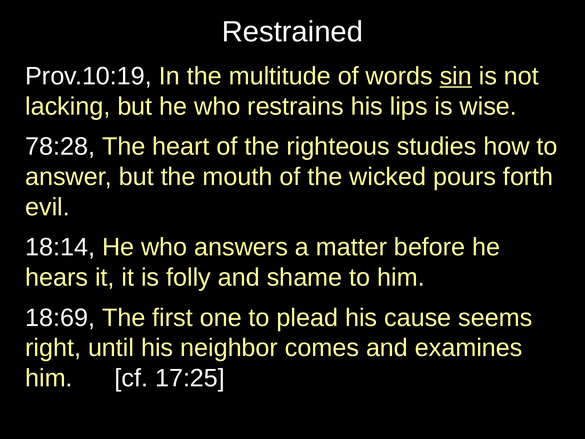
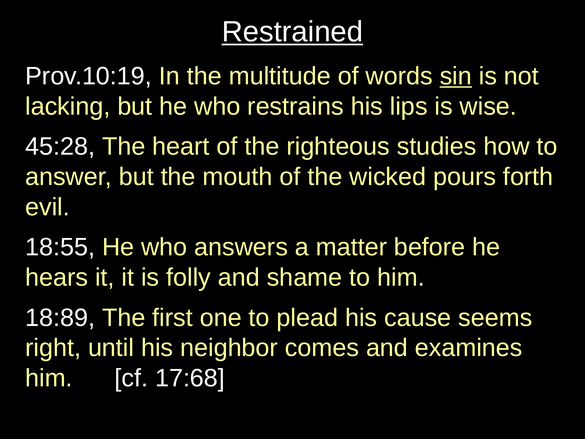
Restrained underline: none -> present
78:28: 78:28 -> 45:28
18:14: 18:14 -> 18:55
18:69: 18:69 -> 18:89
17:25: 17:25 -> 17:68
